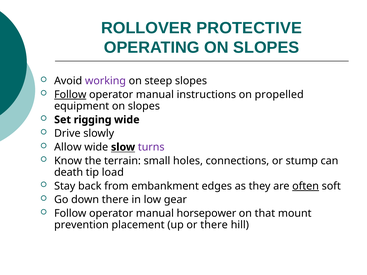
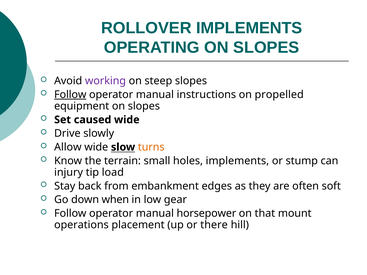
ROLLOVER PROTECTIVE: PROTECTIVE -> IMPLEMENTS
rigging: rigging -> caused
turns colour: purple -> orange
holes connections: connections -> implements
death: death -> injury
often underline: present -> none
down there: there -> when
prevention: prevention -> operations
